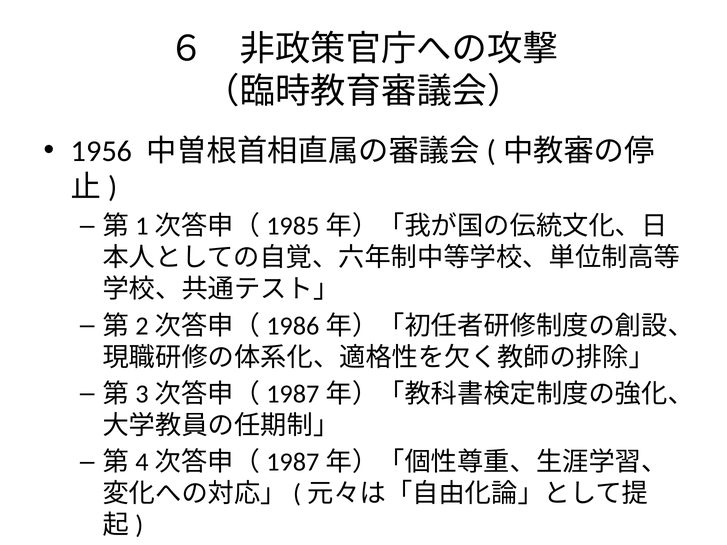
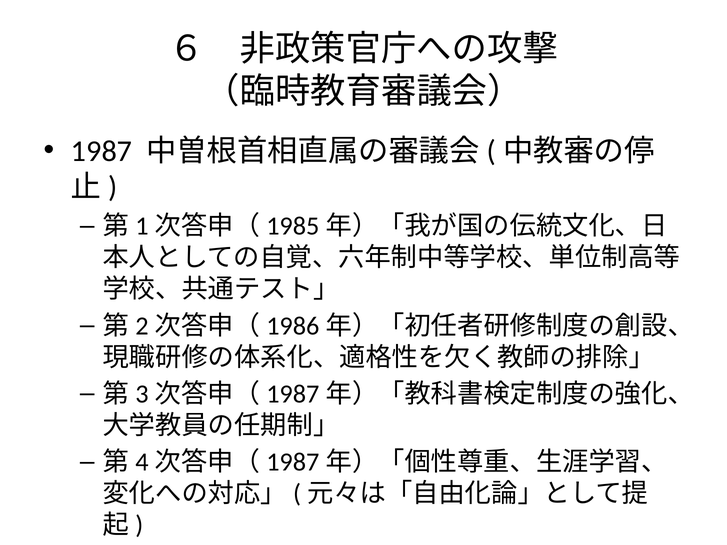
1956: 1956 -> 1987
